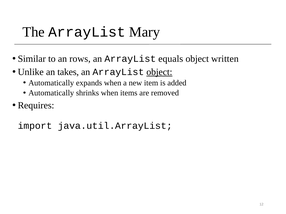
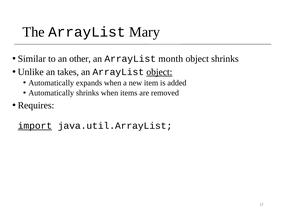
rows: rows -> other
equals: equals -> month
object written: written -> shrinks
import underline: none -> present
